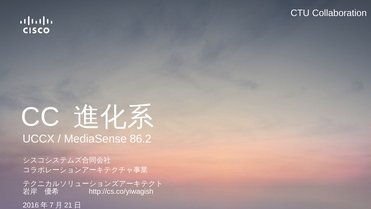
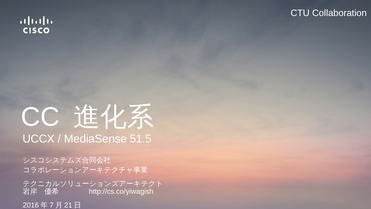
86.2: 86.2 -> 51.5
